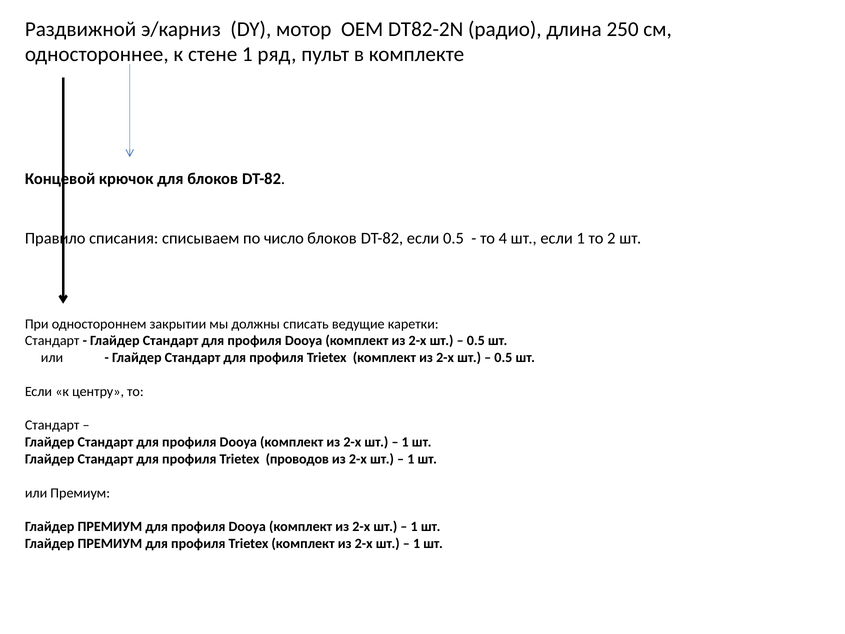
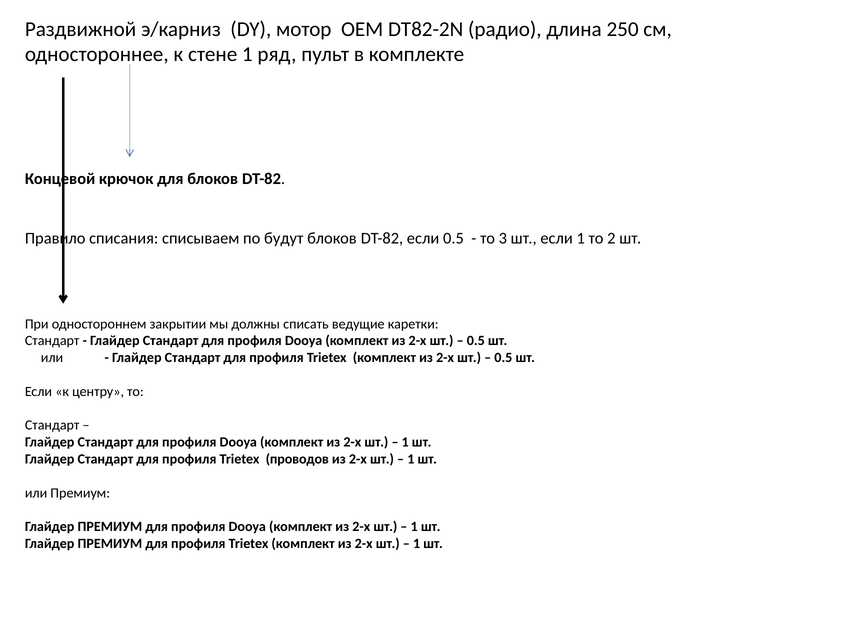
число: число -> будут
4: 4 -> 3
